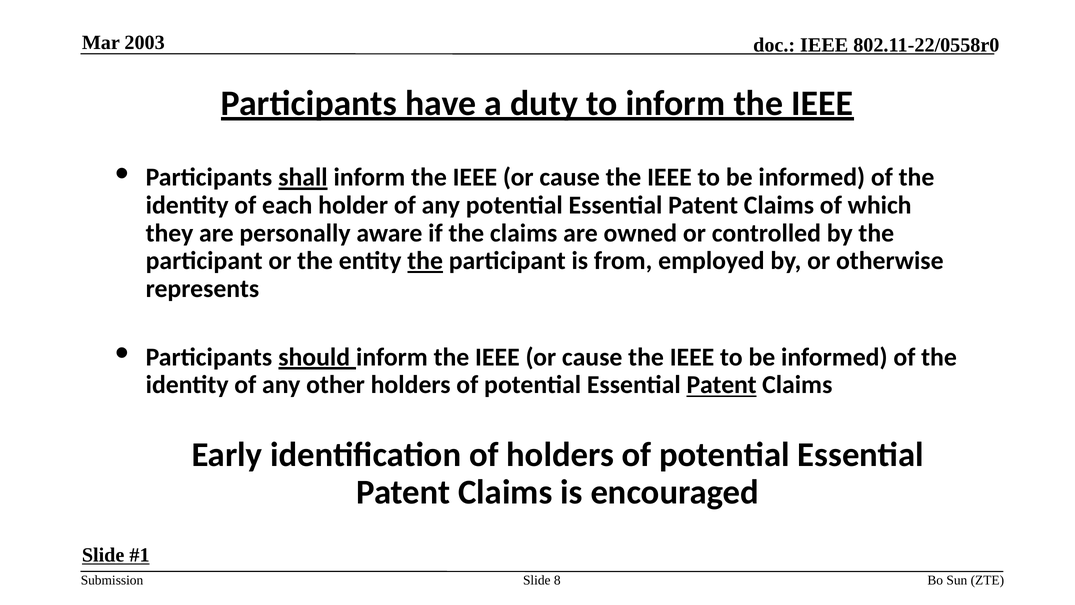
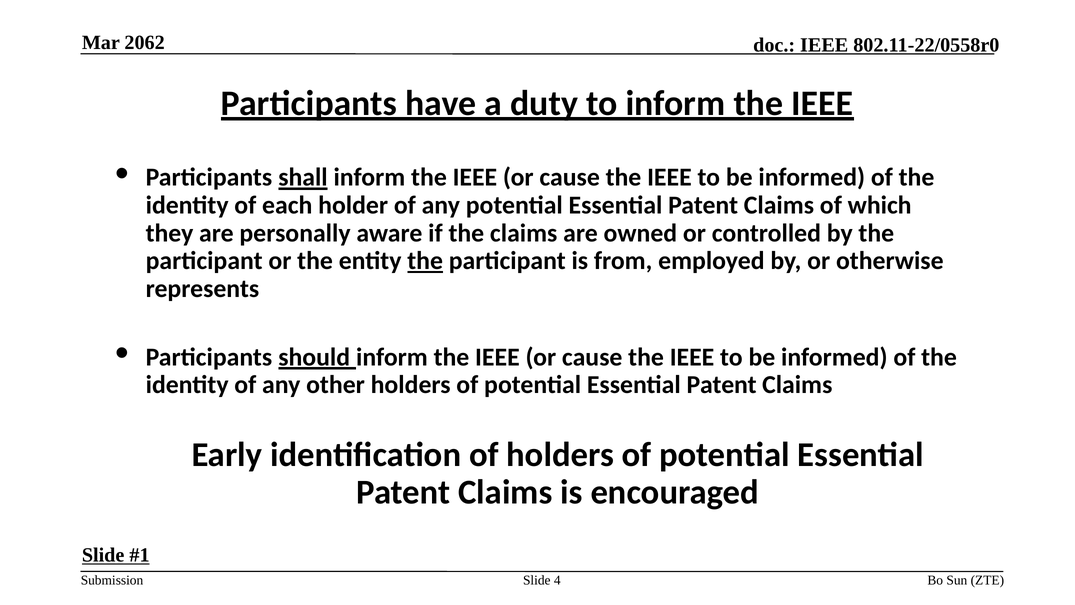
2003: 2003 -> 2062
Patent at (722, 385) underline: present -> none
8: 8 -> 4
